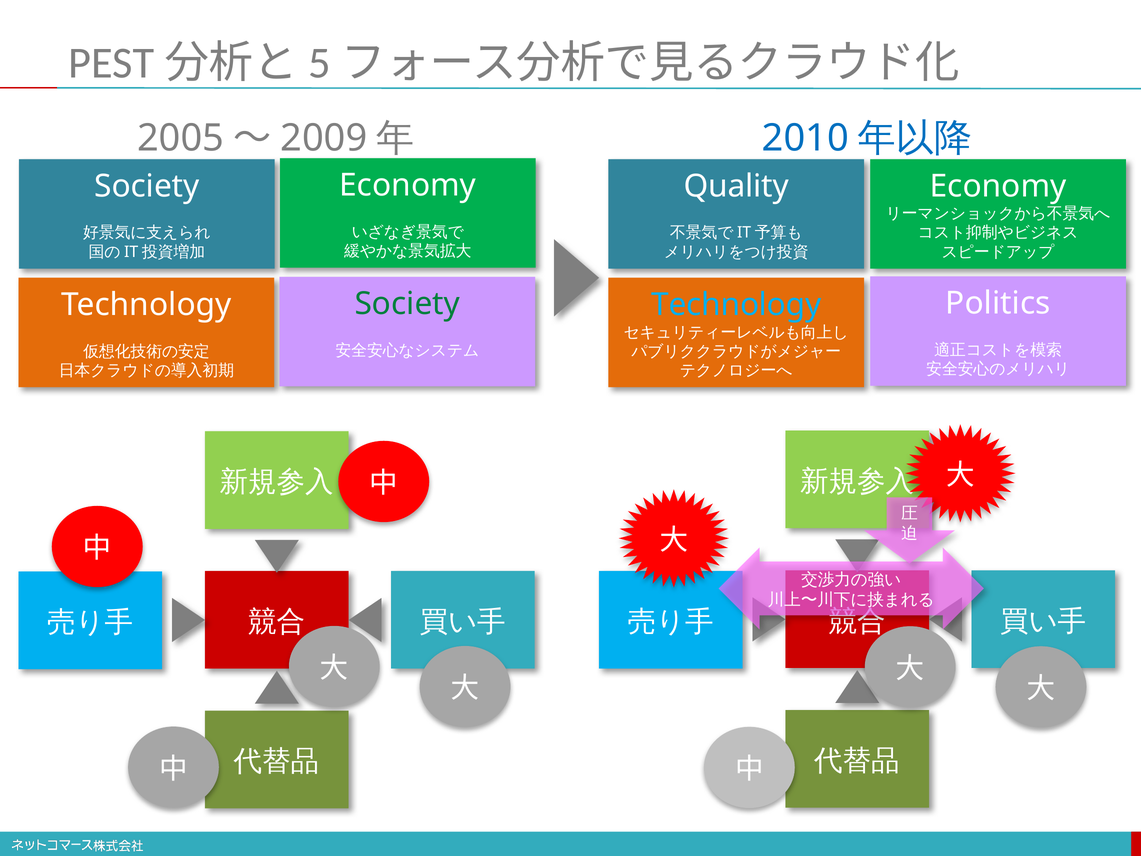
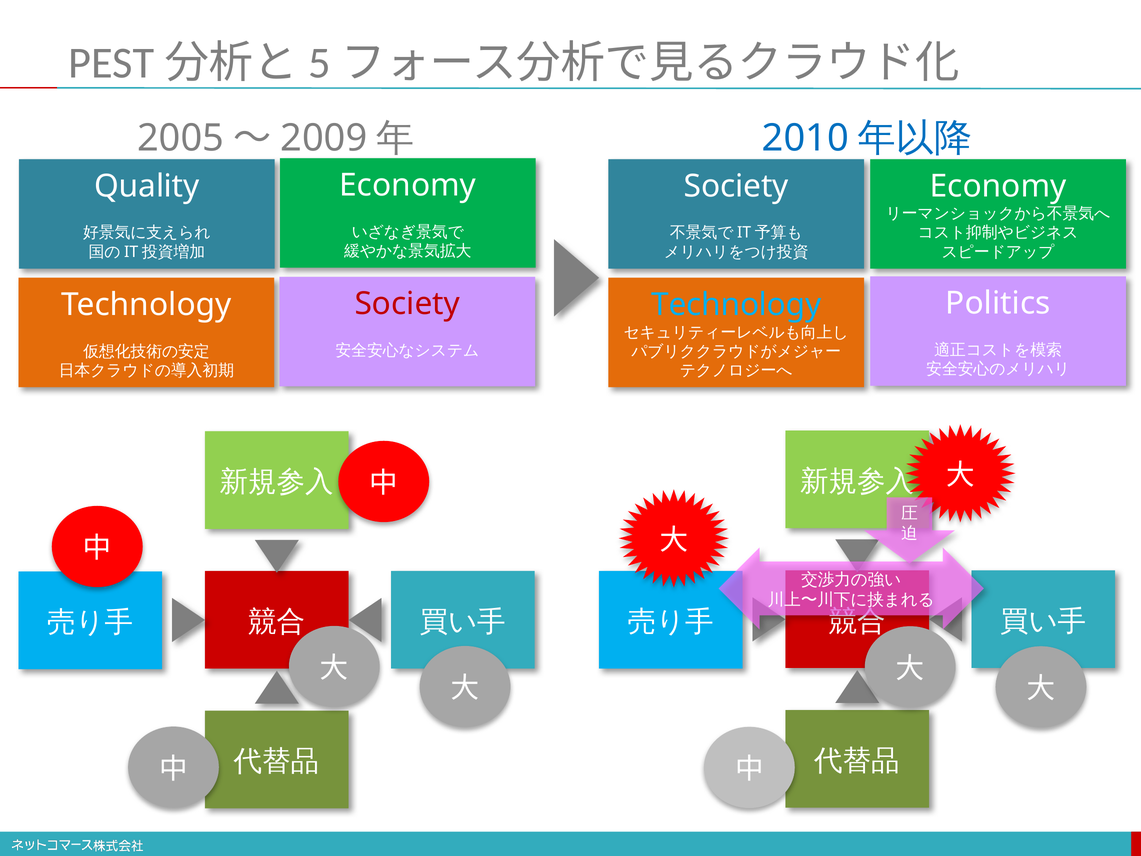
Society at (147, 186): Society -> Quality
Quality at (736, 186): Quality -> Society
Society at (407, 304) colour: green -> red
